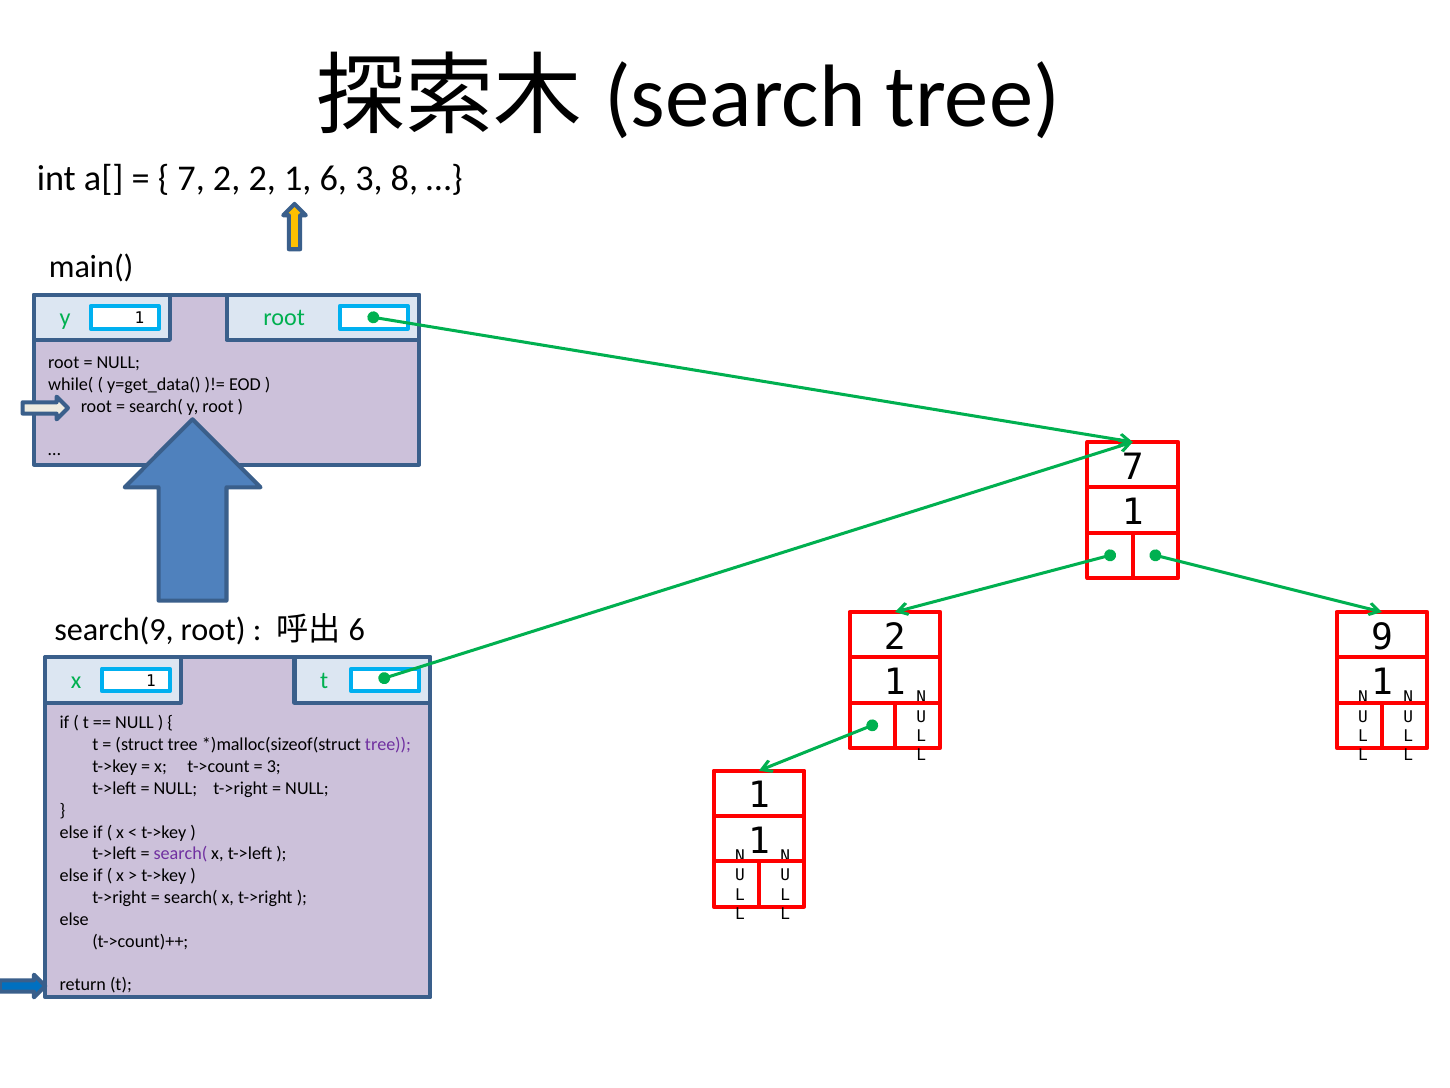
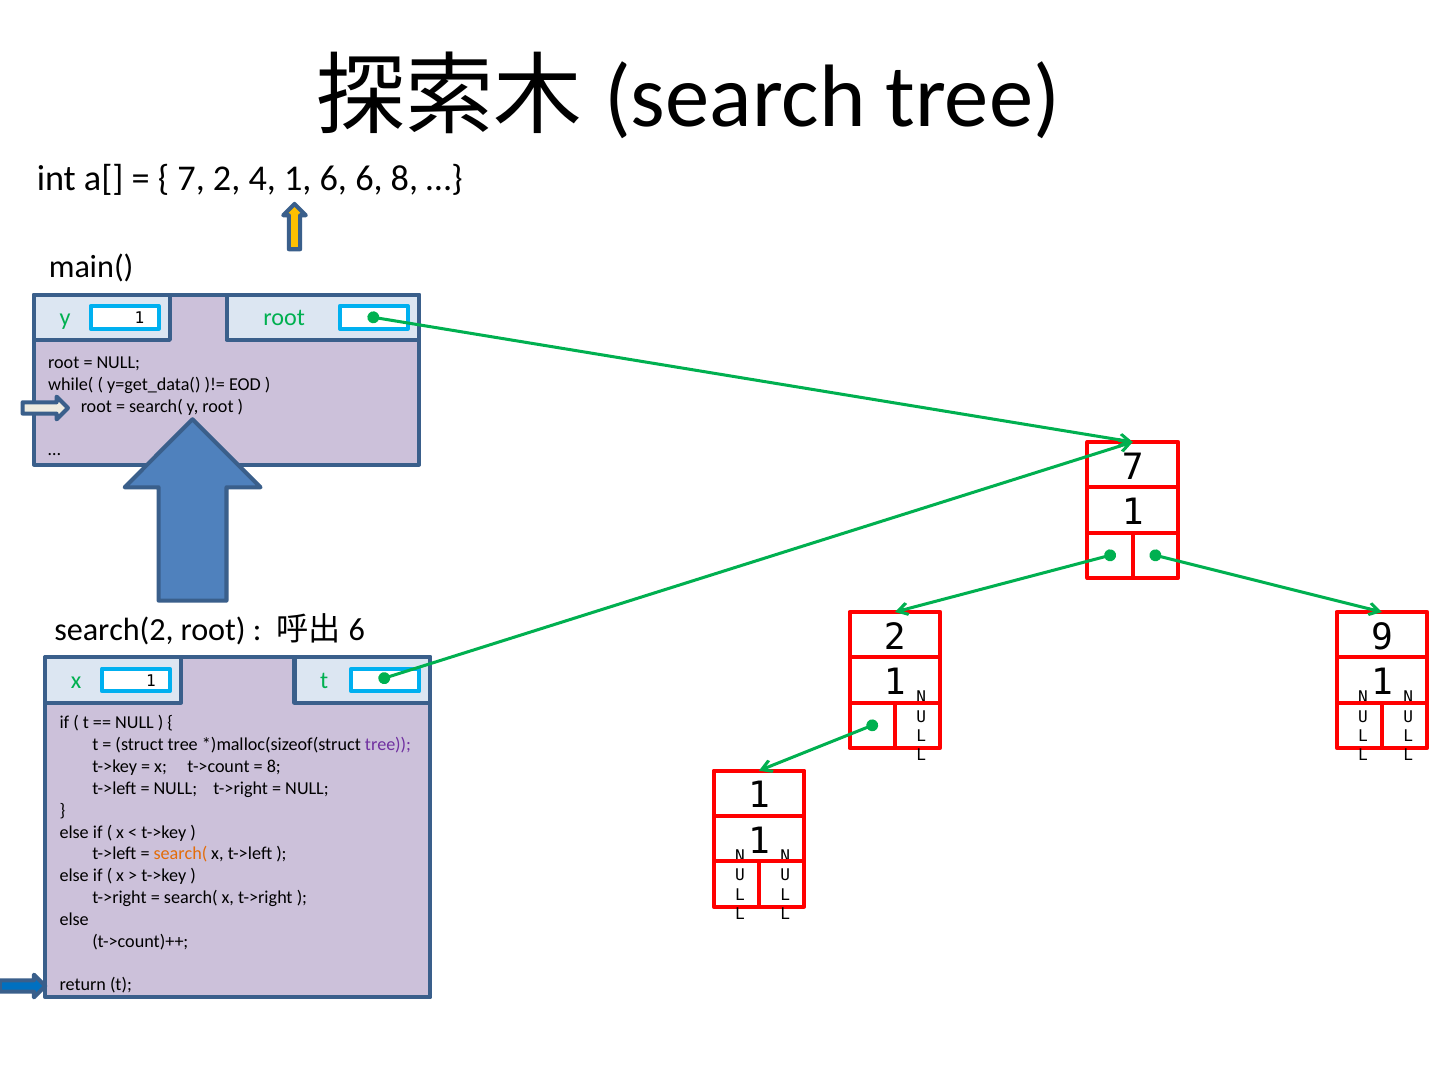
2 2: 2 -> 4
6 3: 3 -> 6
search(9: search(9 -> search(2
3 at (274, 766): 3 -> 8
search( at (180, 854) colour: purple -> orange
